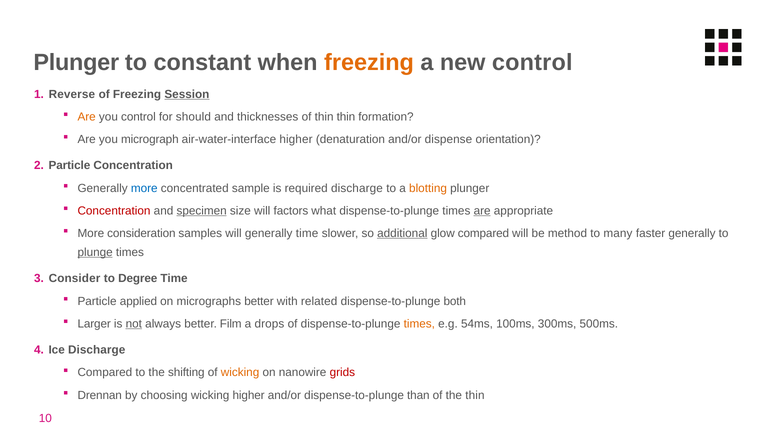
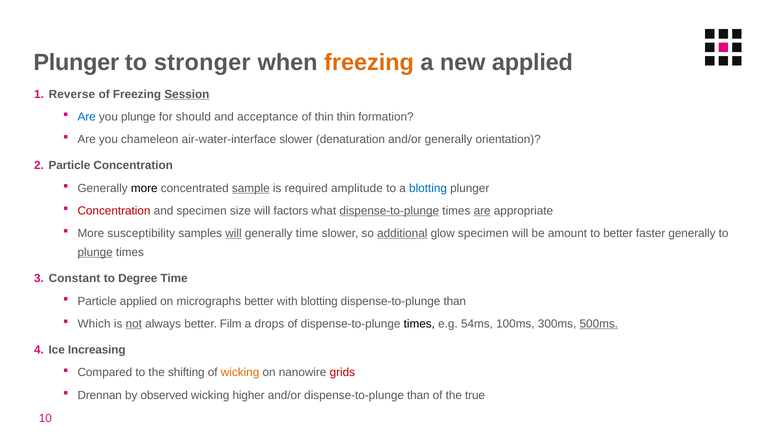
constant: constant -> stronger
new control: control -> applied
Are at (87, 117) colour: orange -> blue
you control: control -> plunge
thicknesses: thicknesses -> acceptance
micrograph: micrograph -> chameleon
air-water-interface higher: higher -> slower
and/or dispense: dispense -> generally
more at (144, 188) colour: blue -> black
sample underline: none -> present
required discharge: discharge -> amplitude
blotting at (428, 188) colour: orange -> blue
specimen at (202, 211) underline: present -> none
dispense-to-plunge at (389, 211) underline: none -> present
consideration: consideration -> susceptibility
will at (234, 233) underline: none -> present
glow compared: compared -> specimen
method: method -> amount
to many: many -> better
Consider: Consider -> Constant
with related: related -> blotting
both at (455, 301): both -> than
Larger: Larger -> Which
times at (419, 324) colour: orange -> black
500ms underline: none -> present
Ice Discharge: Discharge -> Increasing
choosing: choosing -> observed
the thin: thin -> true
